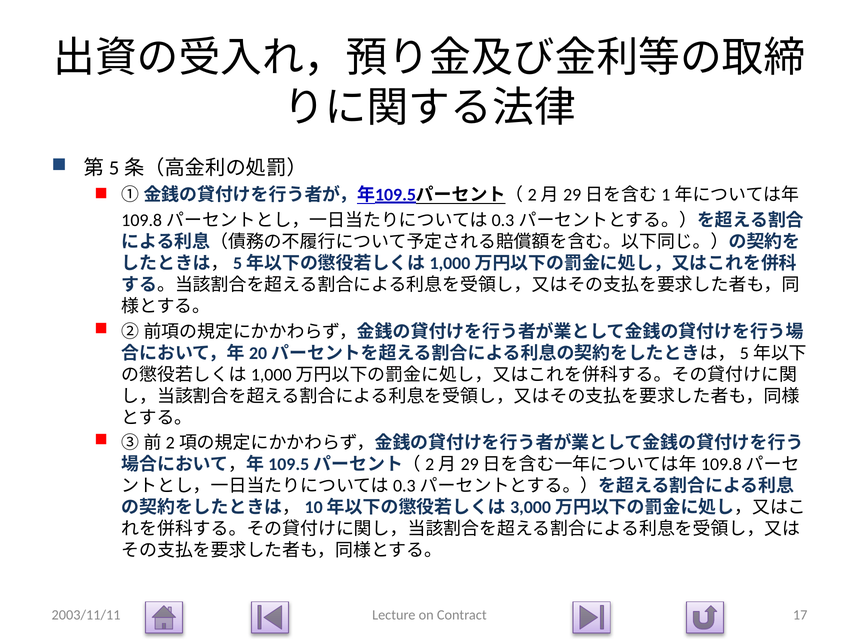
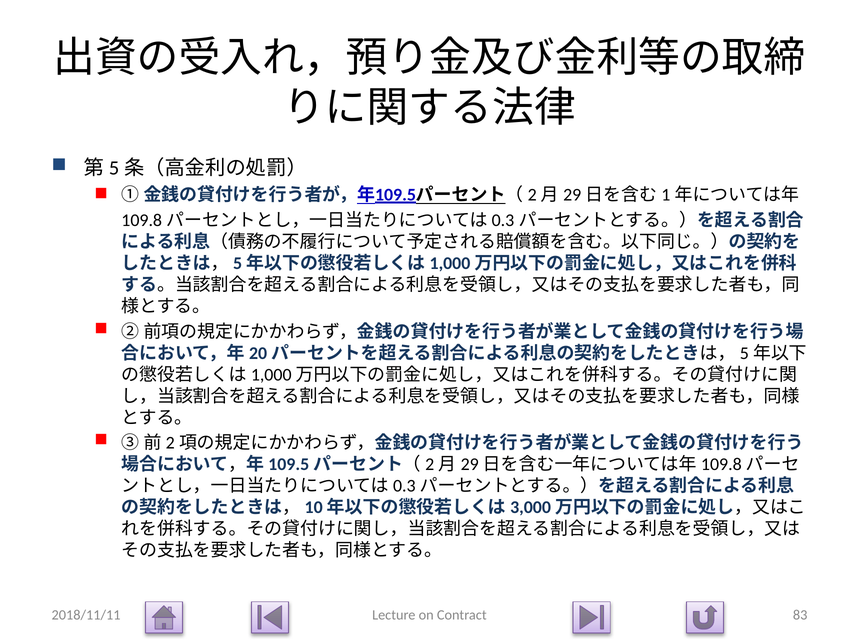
2003/11/11: 2003/11/11 -> 2018/11/11
17: 17 -> 83
